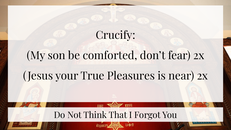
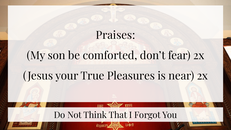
Crucify: Crucify -> Praises
